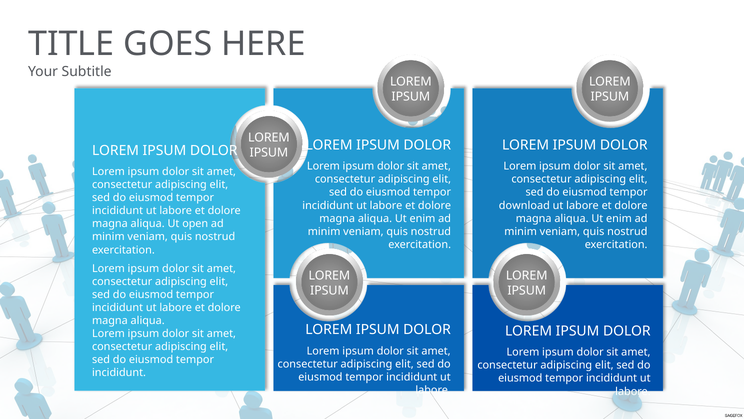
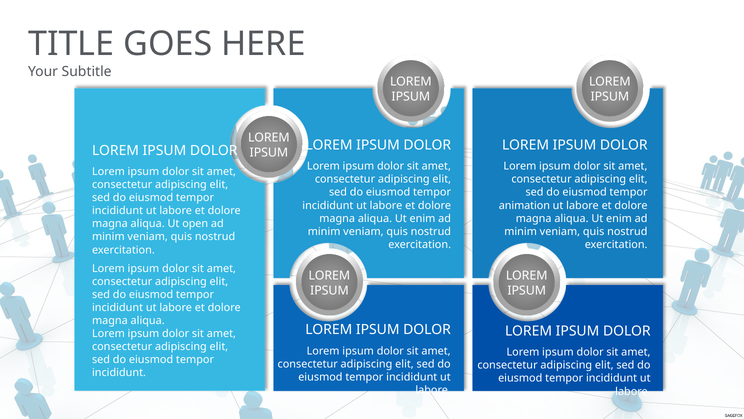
download: download -> animation
